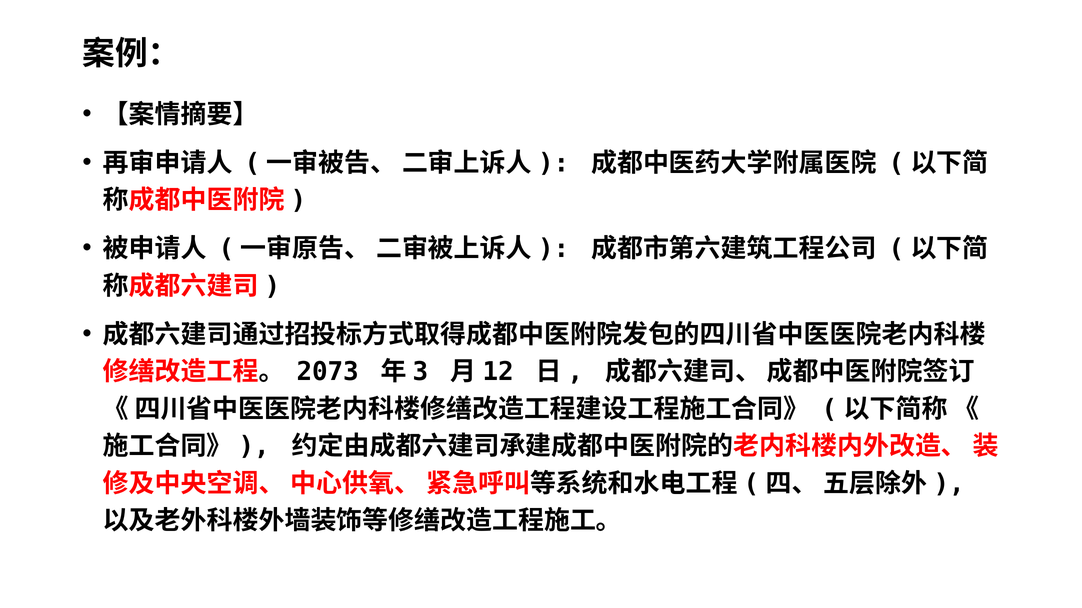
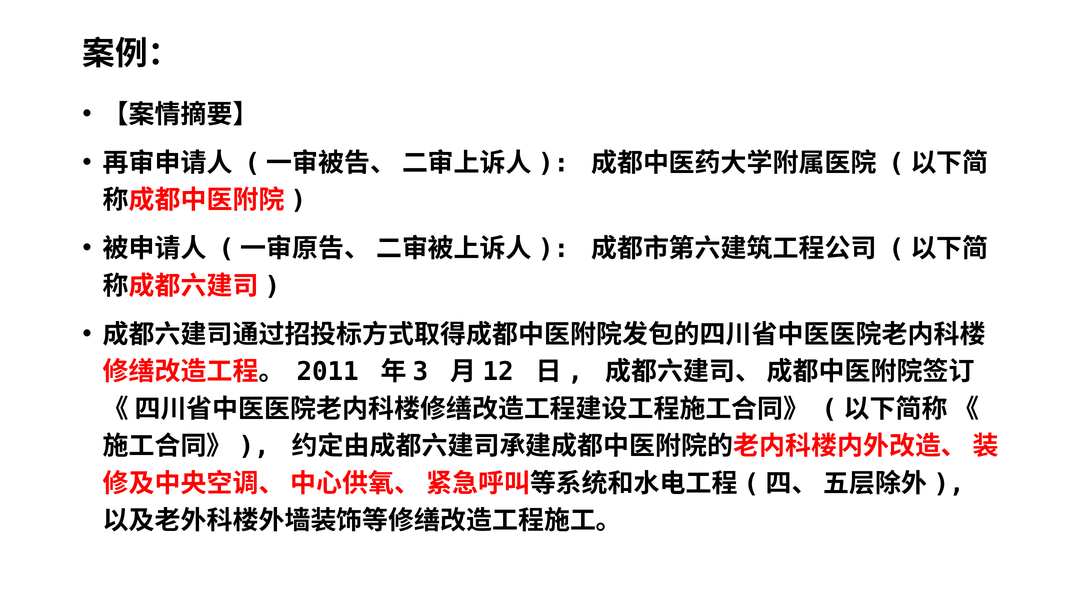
2073: 2073 -> 2011
